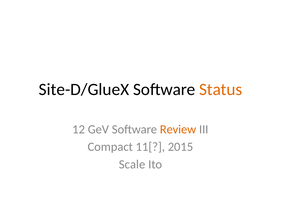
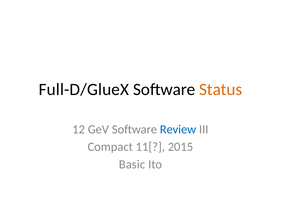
Site-D/GlueX: Site-D/GlueX -> Full-D/GlueX
Review colour: orange -> blue
Scale: Scale -> Basic
